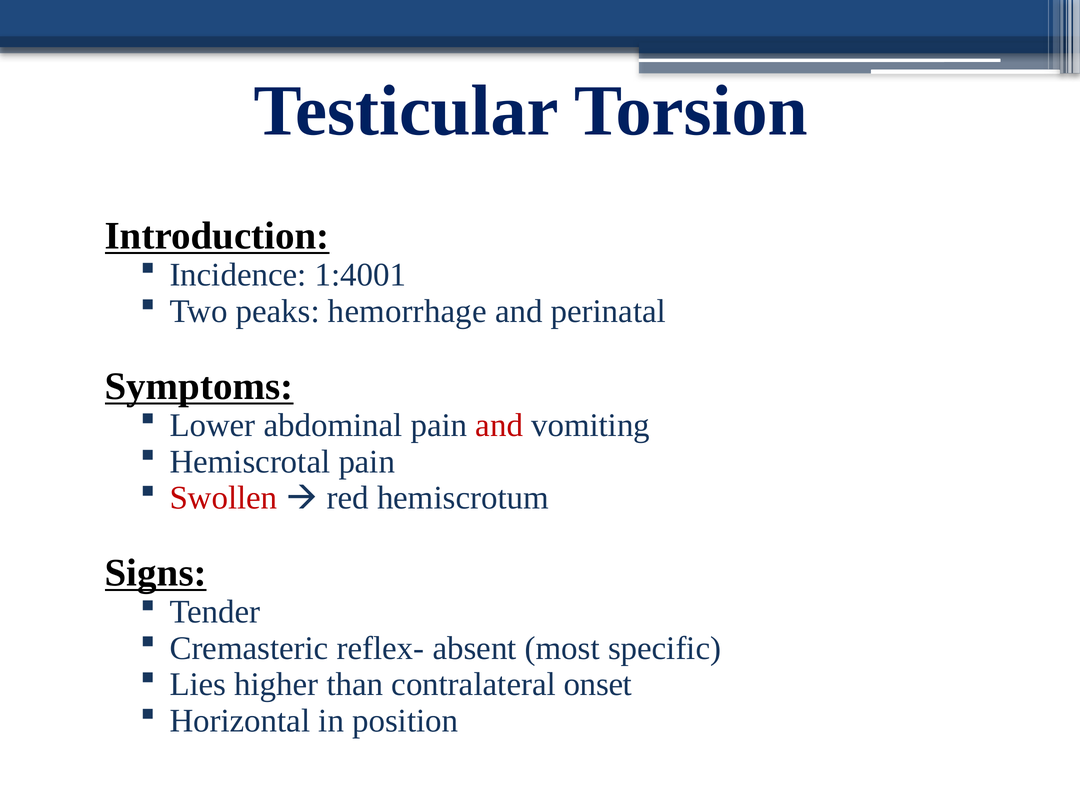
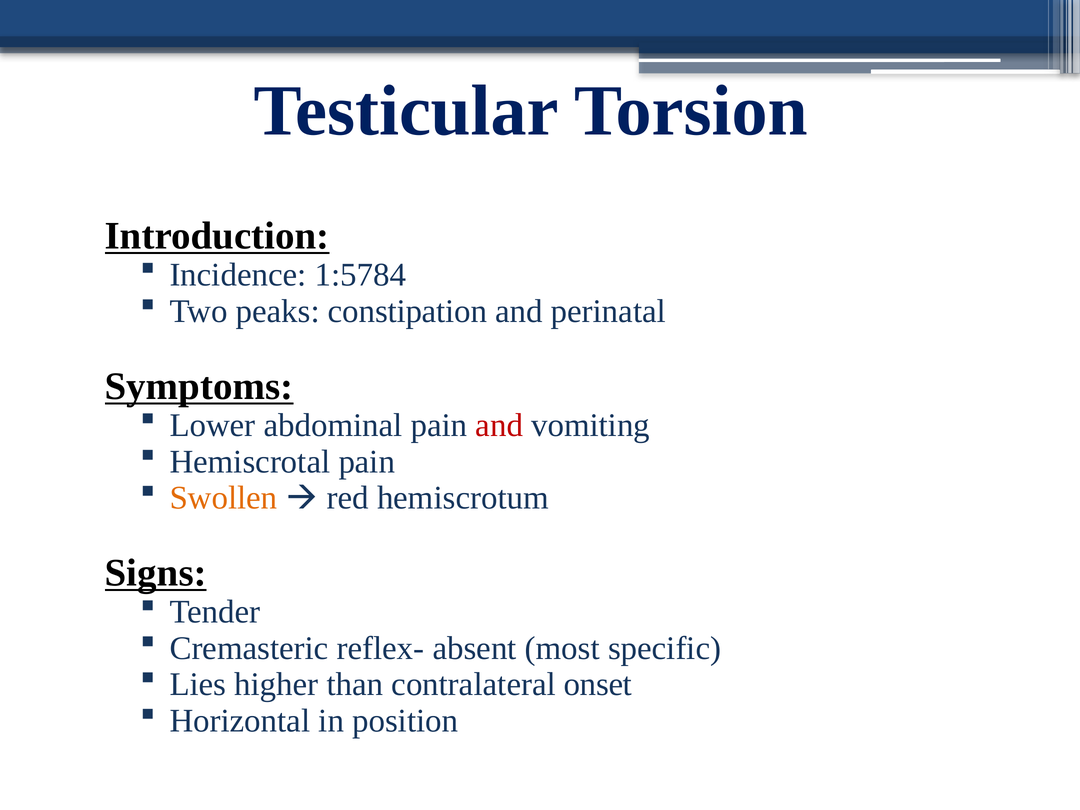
1:4001: 1:4001 -> 1:5784
hemorrhage: hemorrhage -> constipation
Swollen colour: red -> orange
